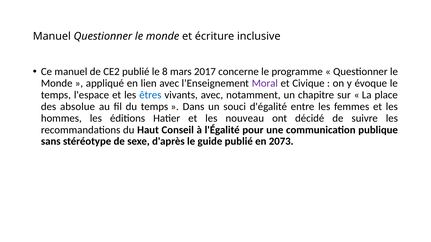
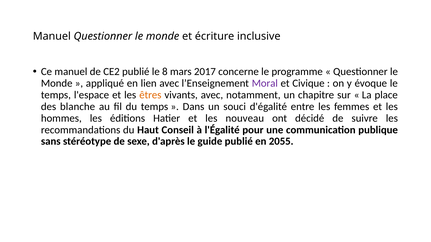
êtres colour: blue -> orange
absolue: absolue -> blanche
2073: 2073 -> 2055
